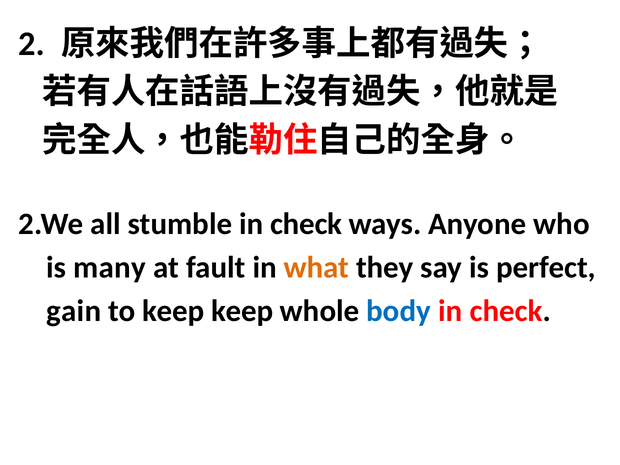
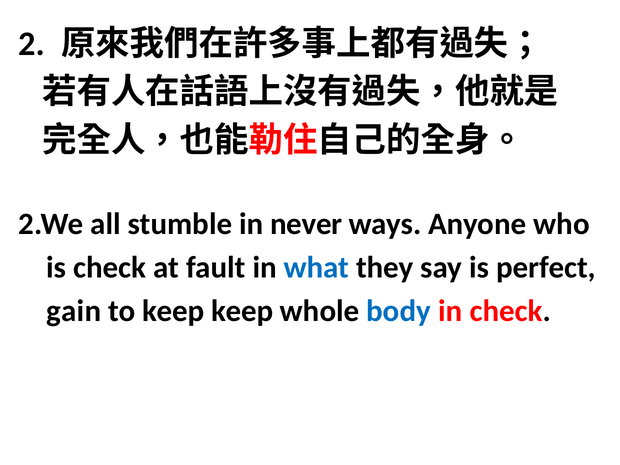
stumble in check: check -> never
is many: many -> check
what colour: orange -> blue
